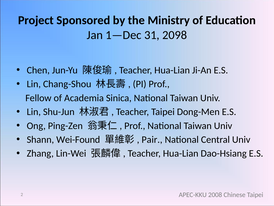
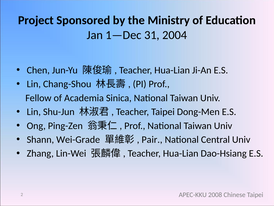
2098: 2098 -> 2004
Wei-Found: Wei-Found -> Wei-Grade
